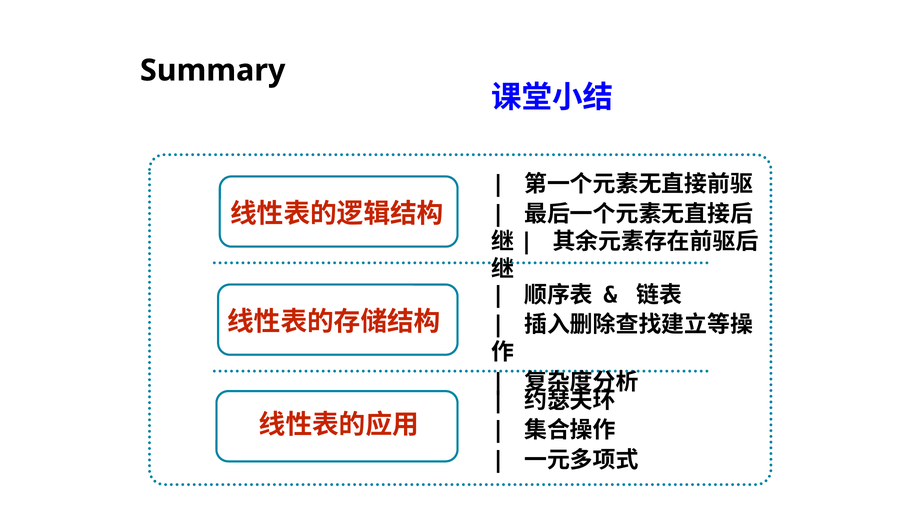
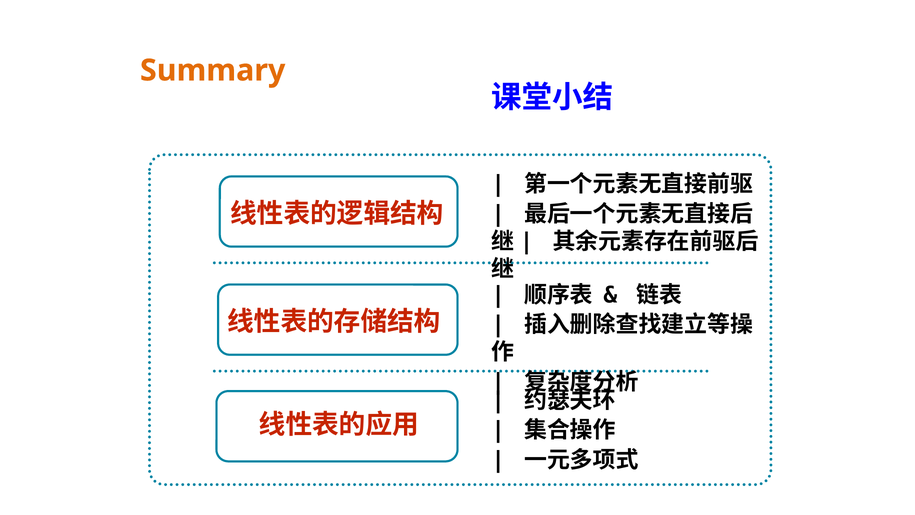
Summary colour: black -> orange
